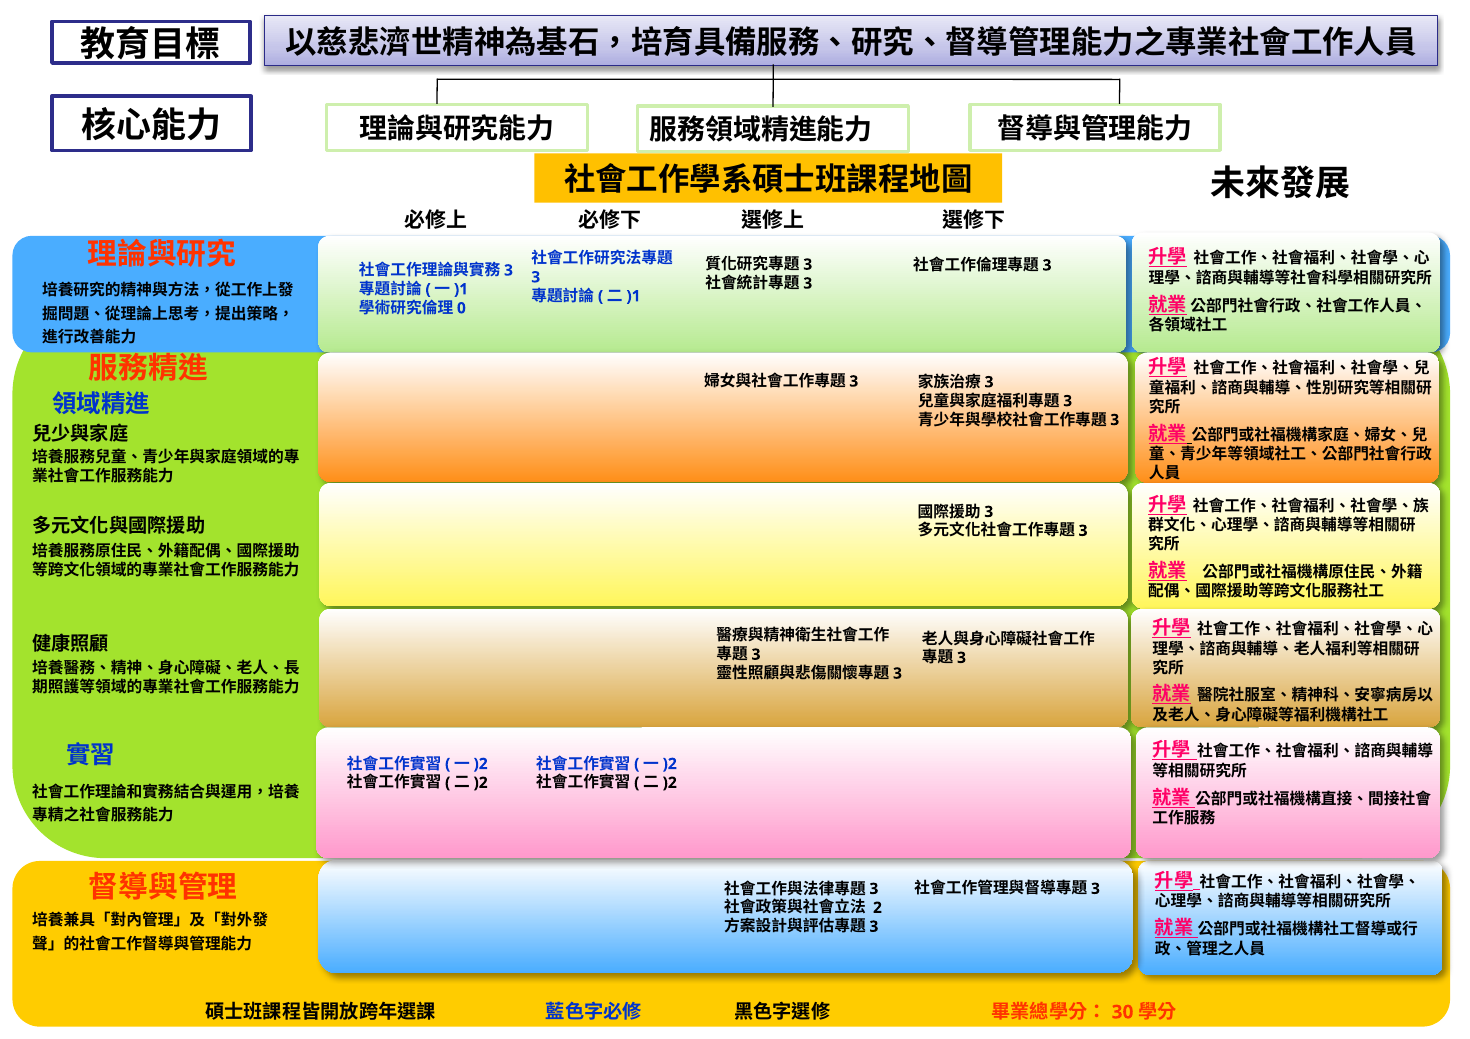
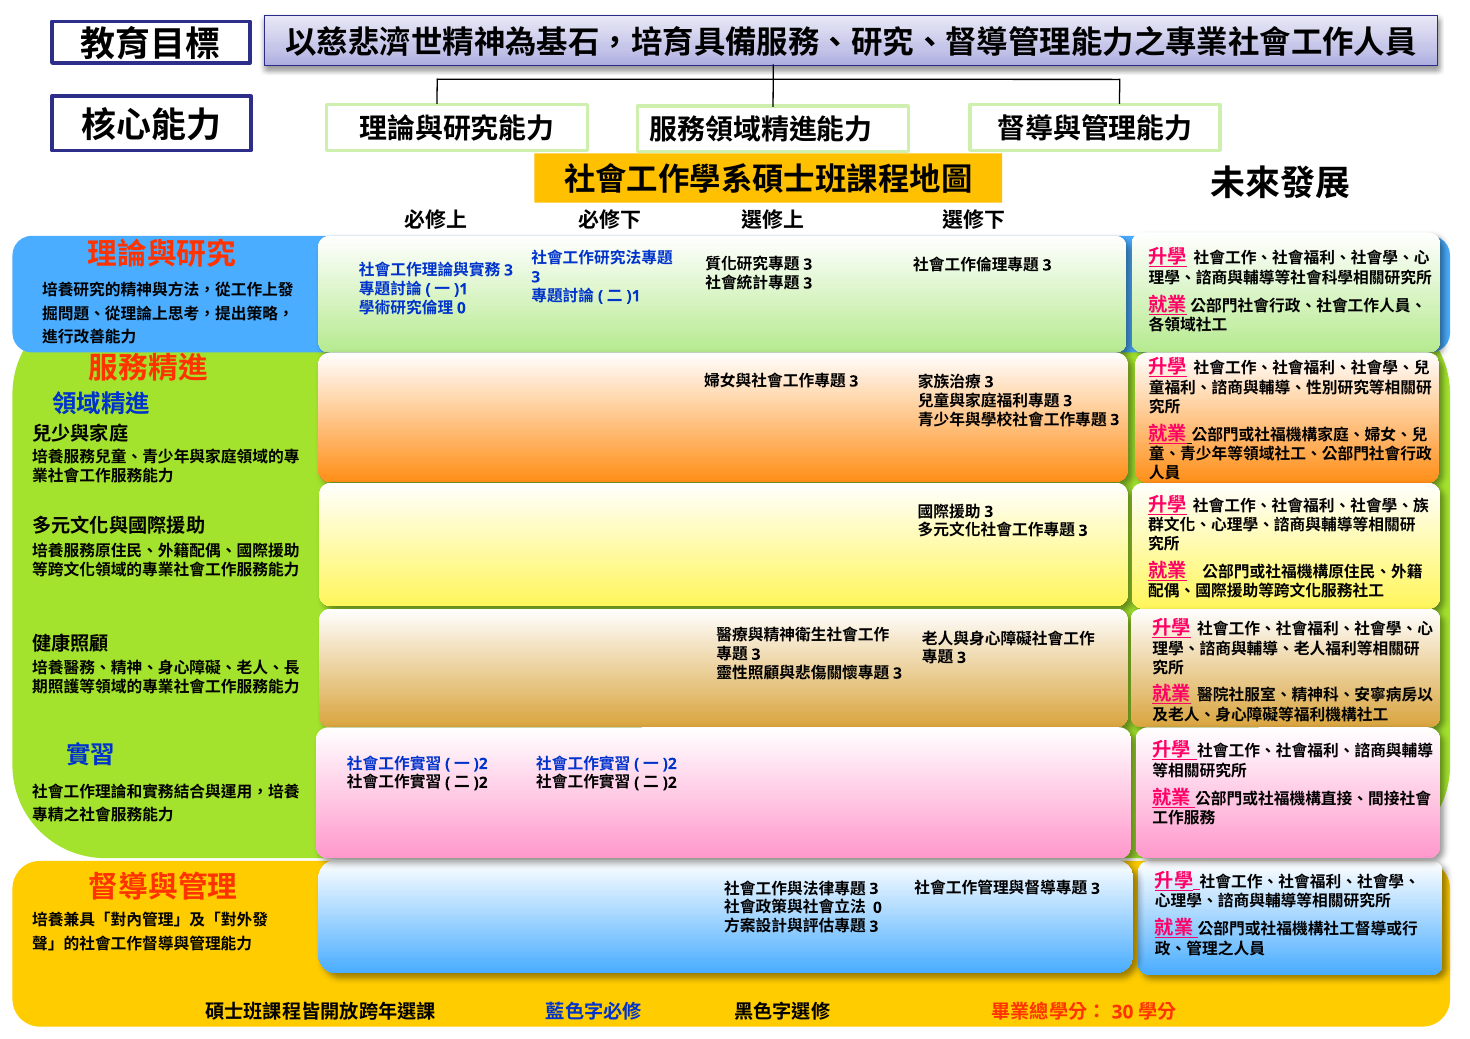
2: 2 -> 0
